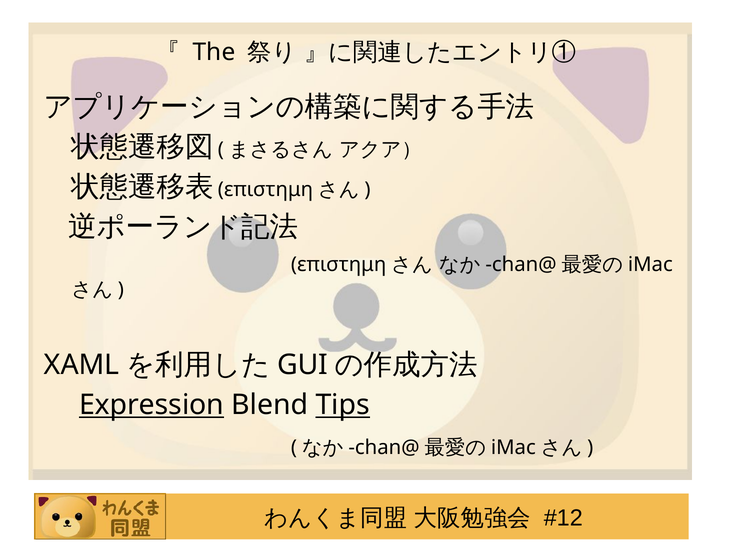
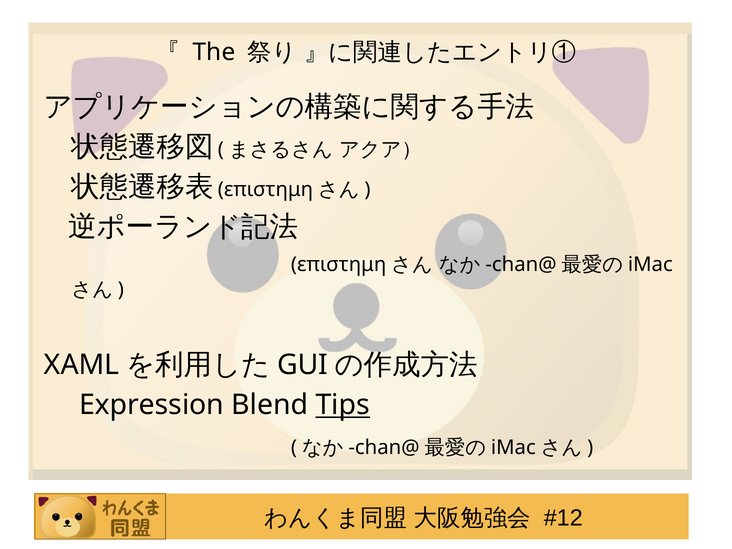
Expression underline: present -> none
